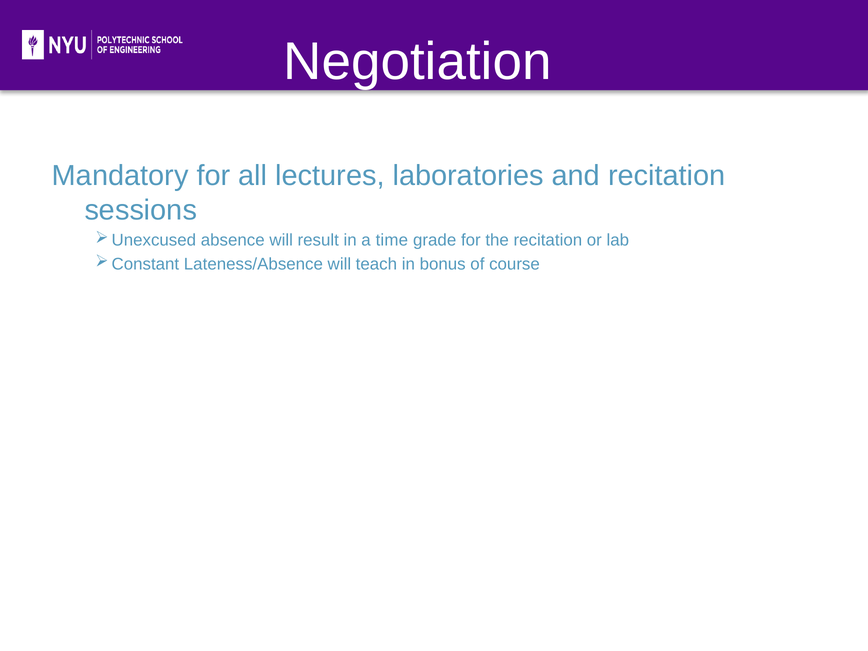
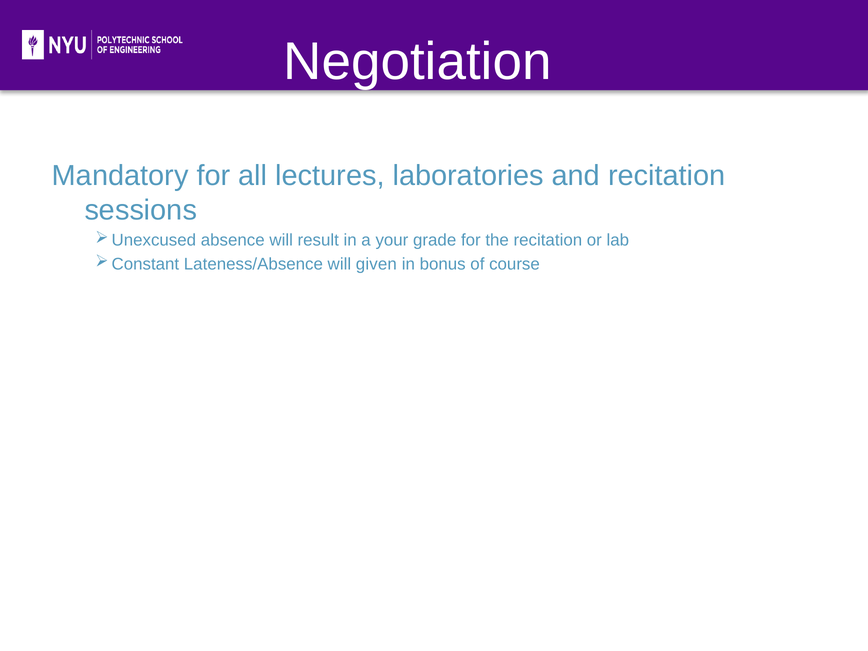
time: time -> your
teach: teach -> given
